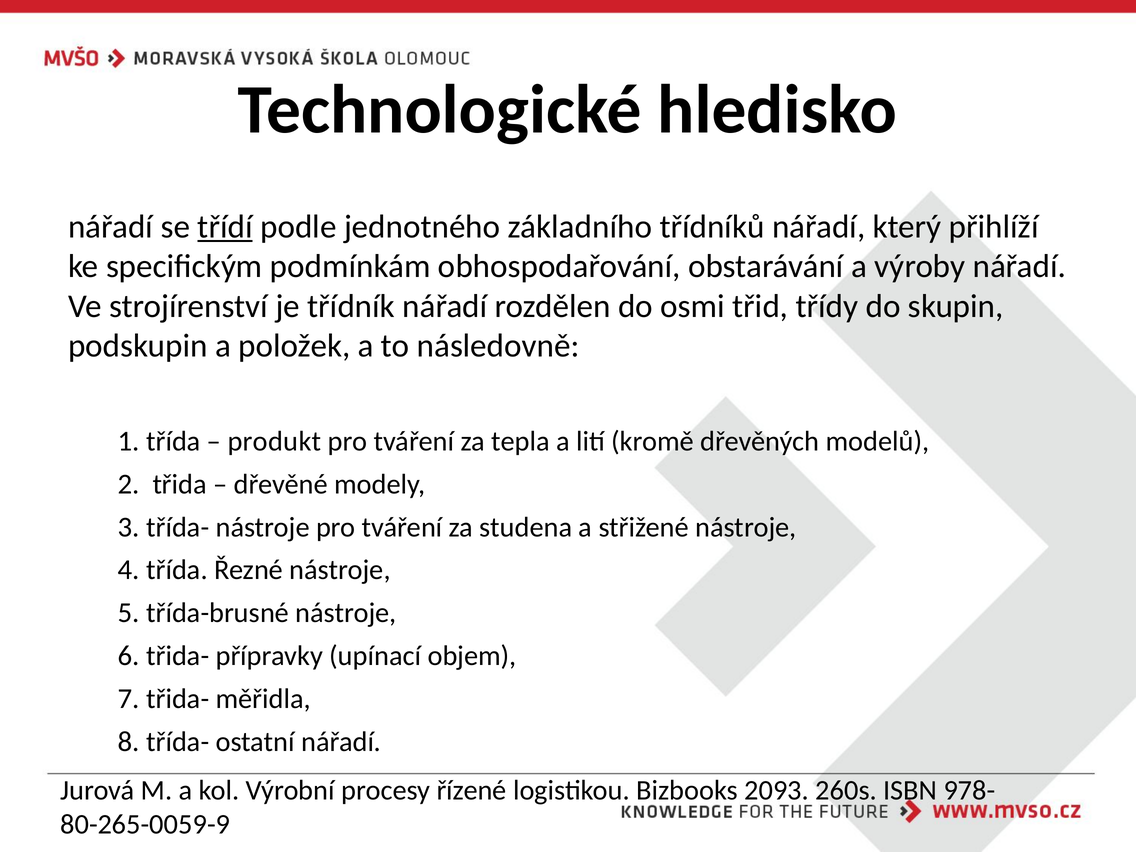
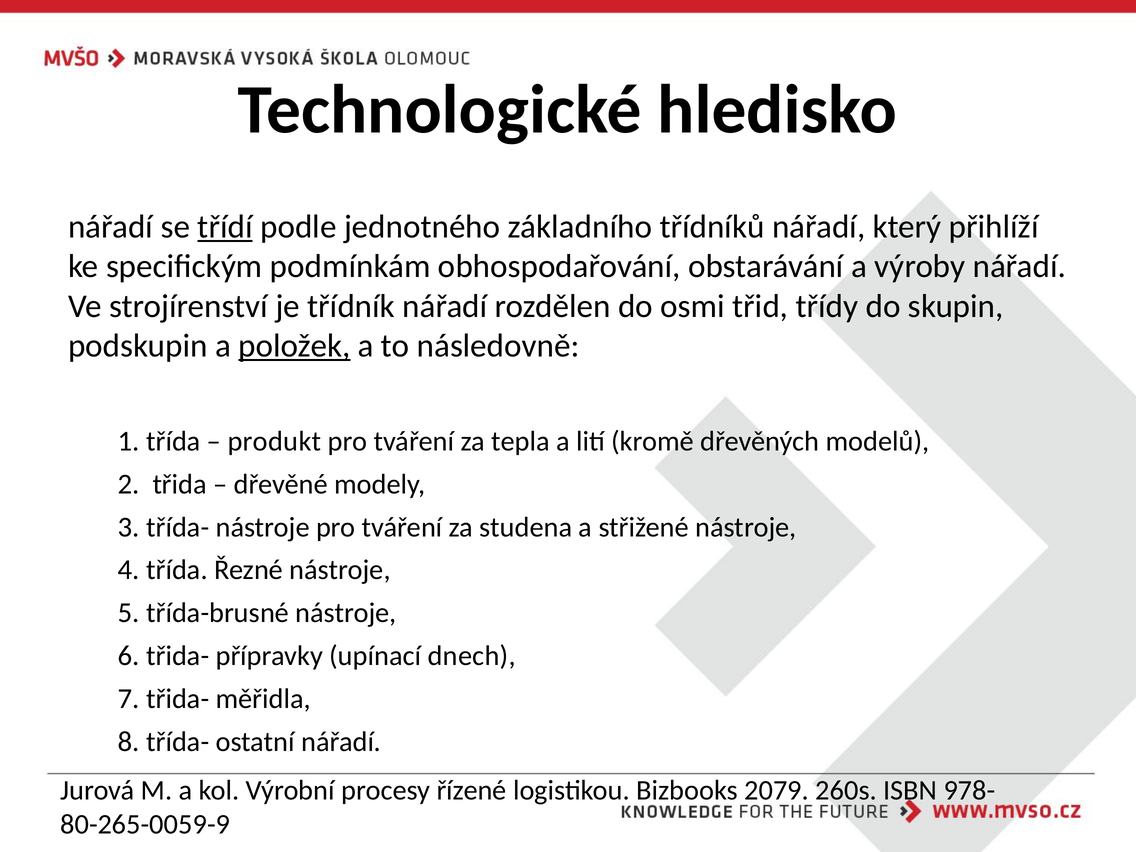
položek underline: none -> present
objem: objem -> dnech
2093: 2093 -> 2079
